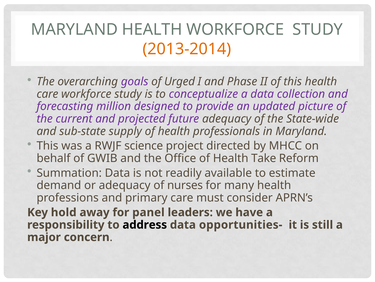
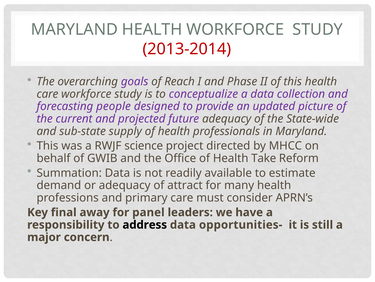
2013-2014 colour: orange -> red
Urged: Urged -> Reach
million: million -> people
nurses: nurses -> attract
hold: hold -> final
